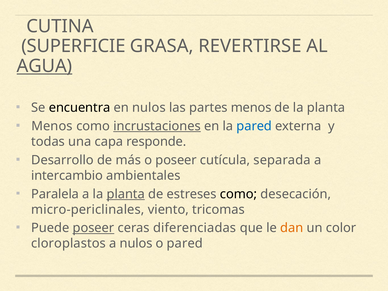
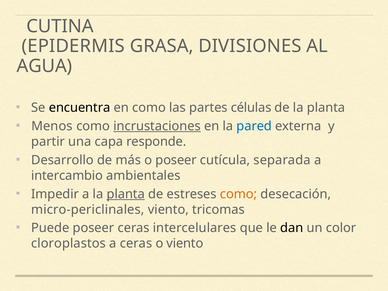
SUPERFICIE: SUPERFICIE -> EPIDERMIS
REVERTIRSE: REVERTIRSE -> DIVISIONES
AGUA underline: present -> none
en nulos: nulos -> como
partes menos: menos -> células
todas: todas -> partir
Paralela: Paralela -> Impedir
como at (239, 194) colour: black -> orange
poseer at (93, 228) underline: present -> none
diferenciadas: diferenciadas -> intercelulares
dan colour: orange -> black
a nulos: nulos -> ceras
o pared: pared -> viento
